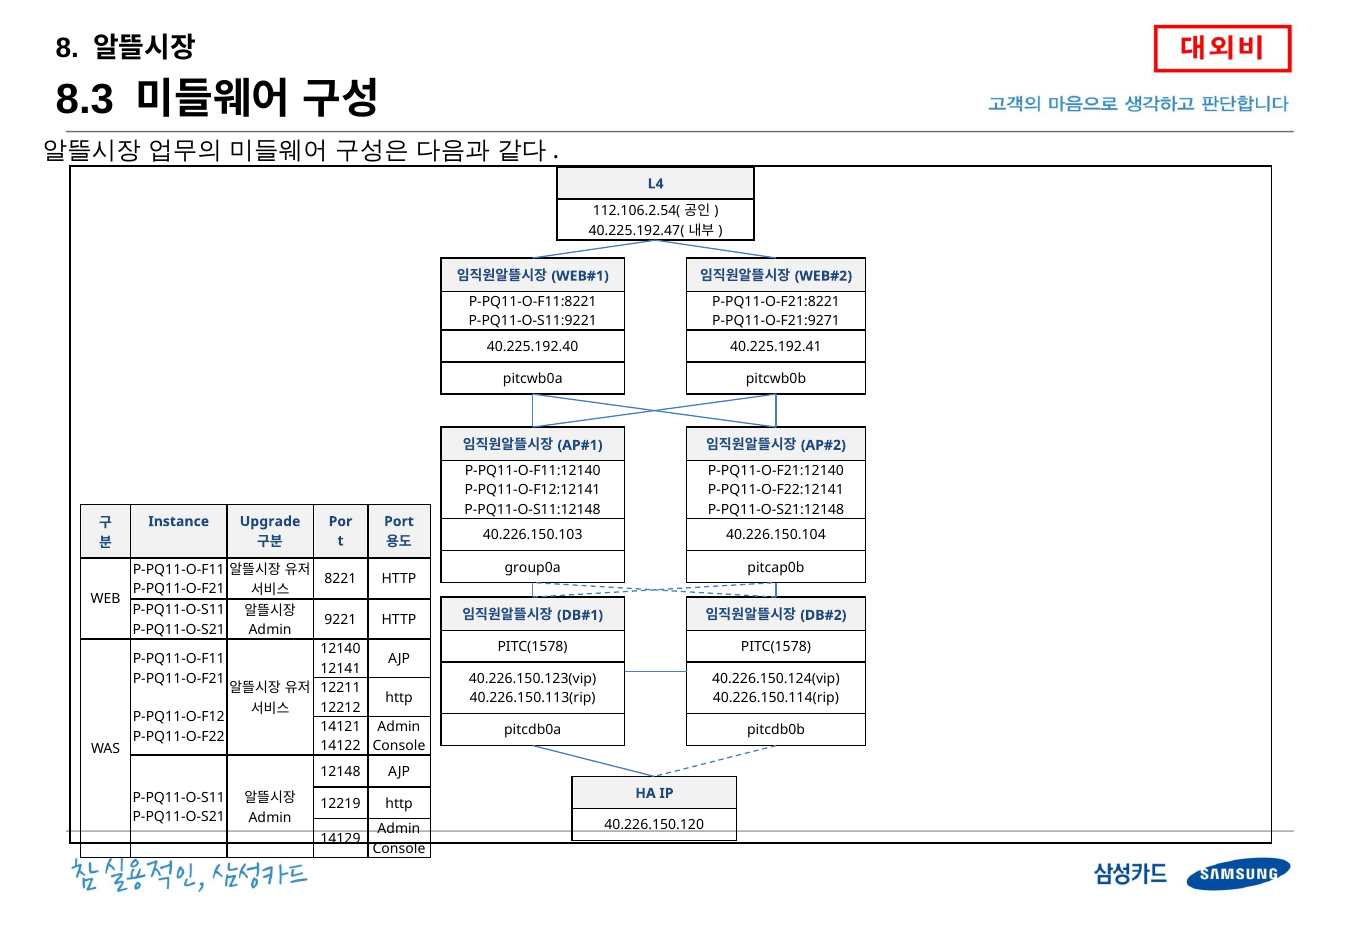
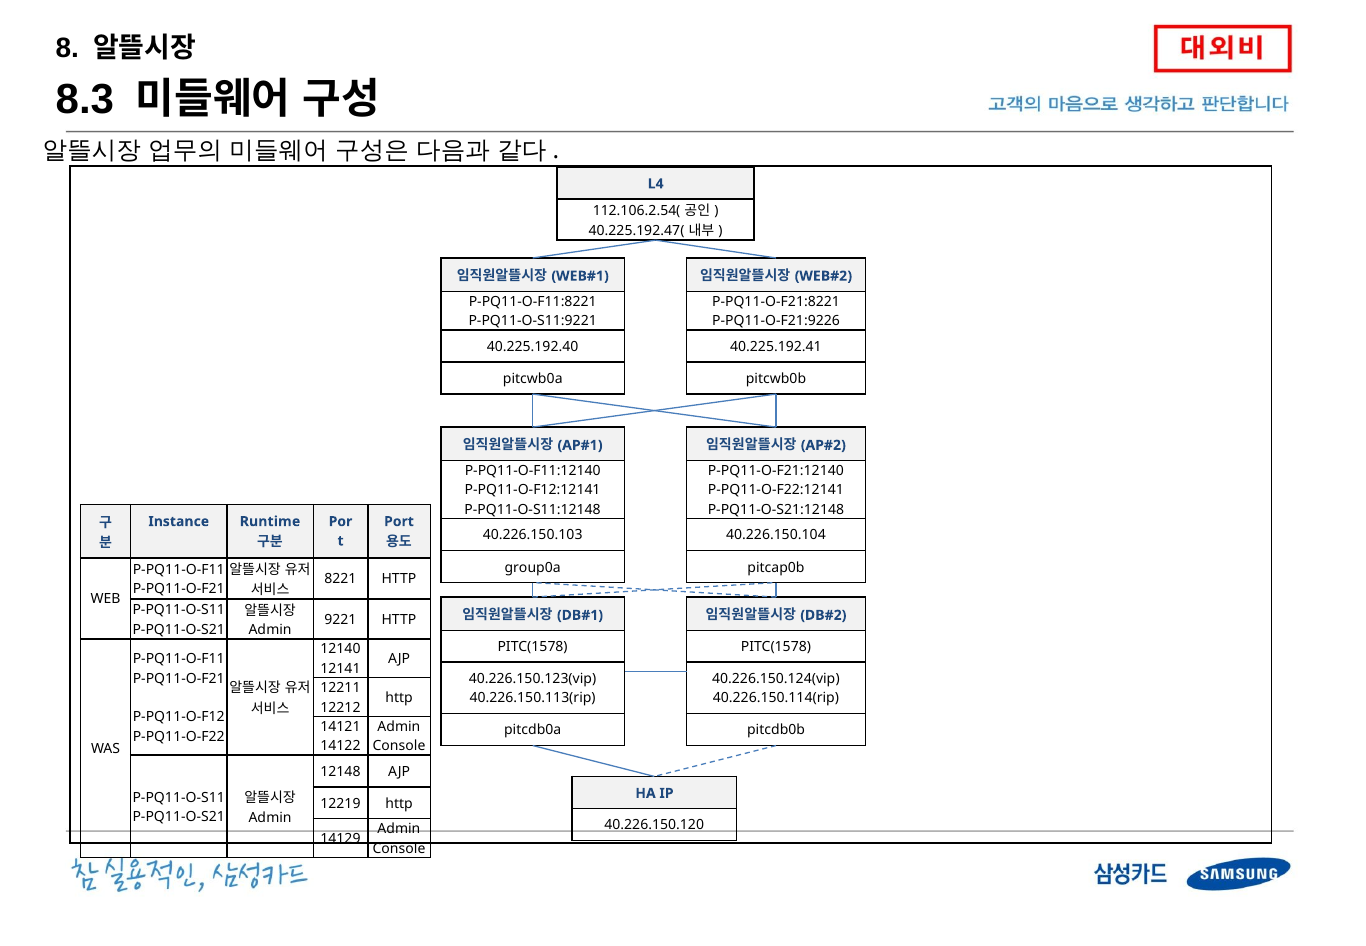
P-PQ11-O-F21:9271: P-PQ11-O-F21:9271 -> P-PQ11-O-F21:9226
Upgrade: Upgrade -> Runtime
